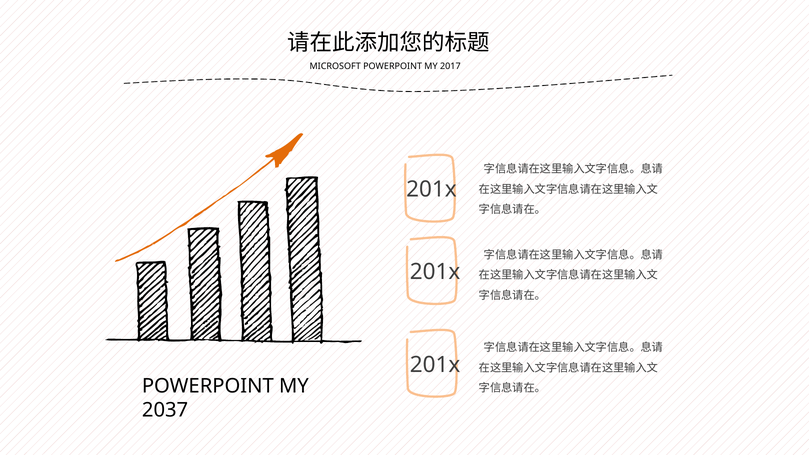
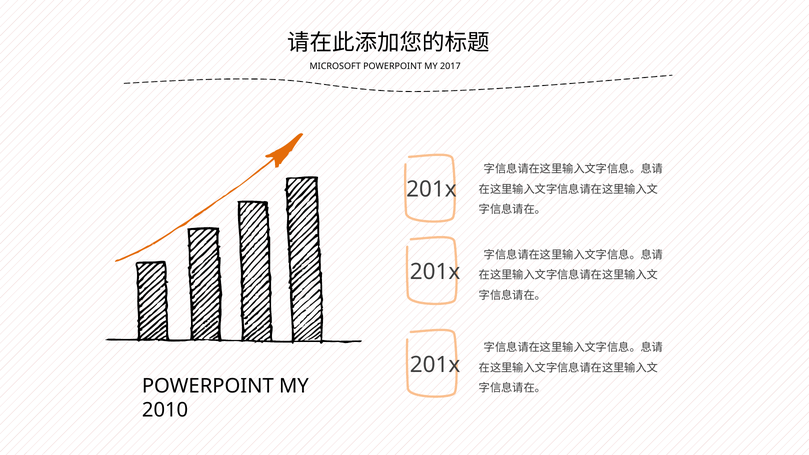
2037: 2037 -> 2010
